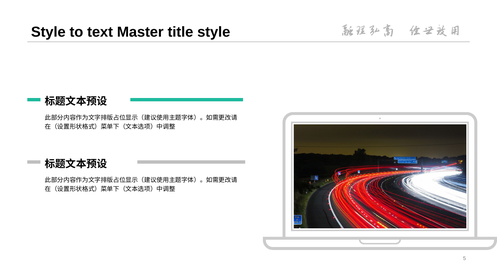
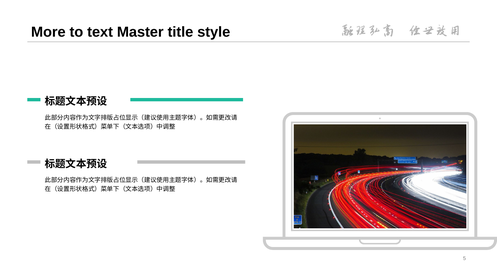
Style at (48, 32): Style -> More
